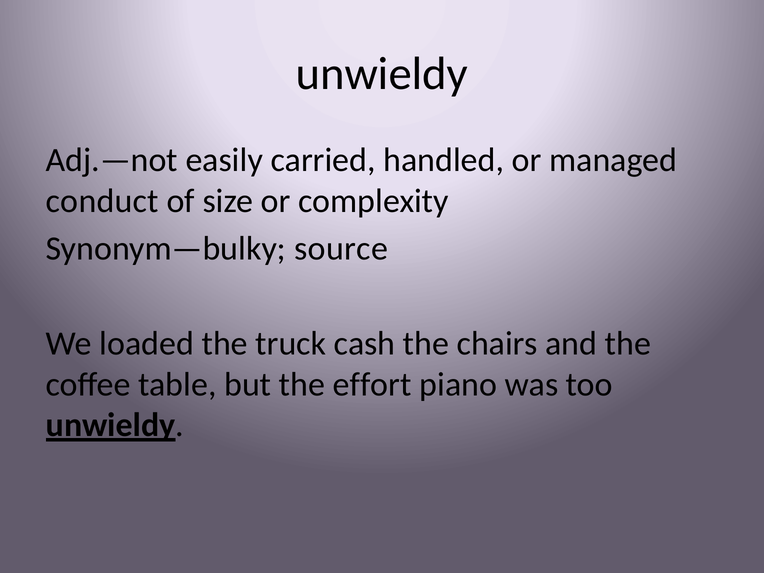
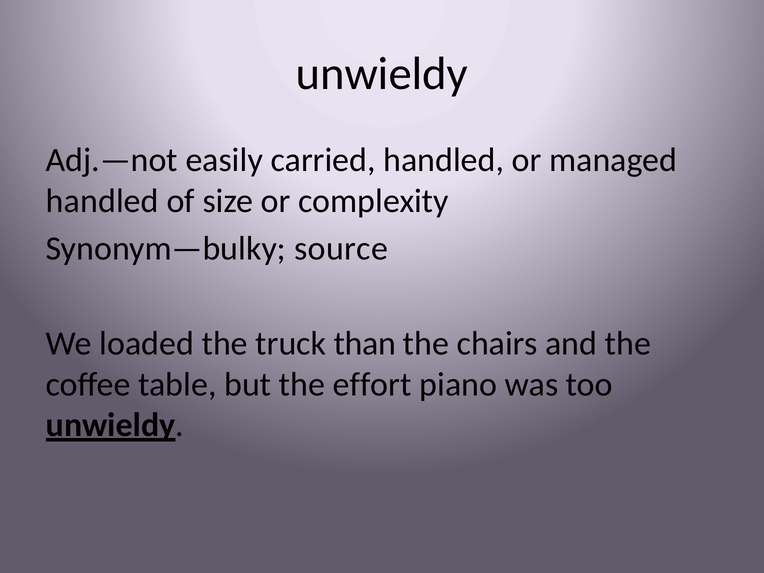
conduct at (102, 201): conduct -> handled
cash: cash -> than
